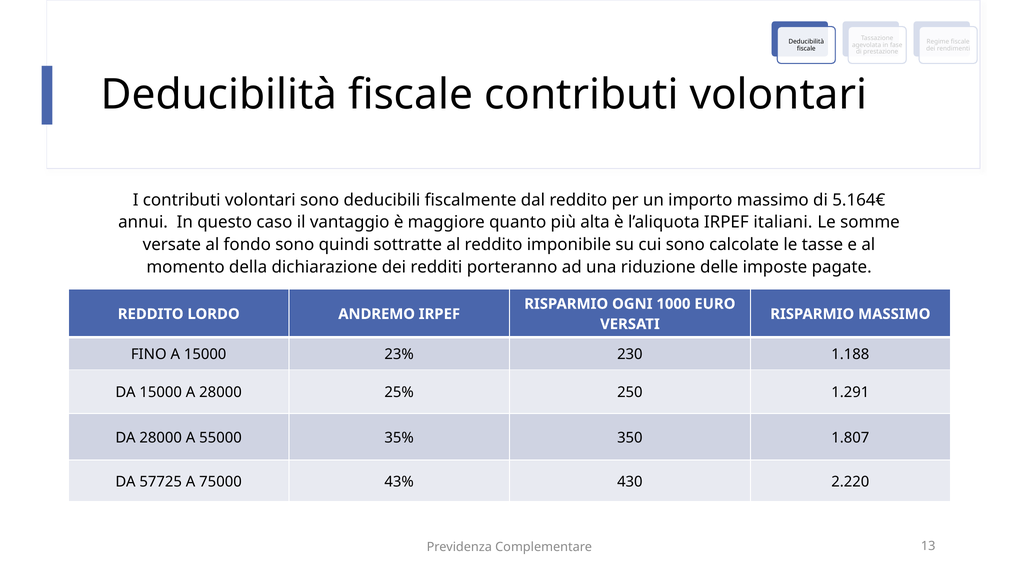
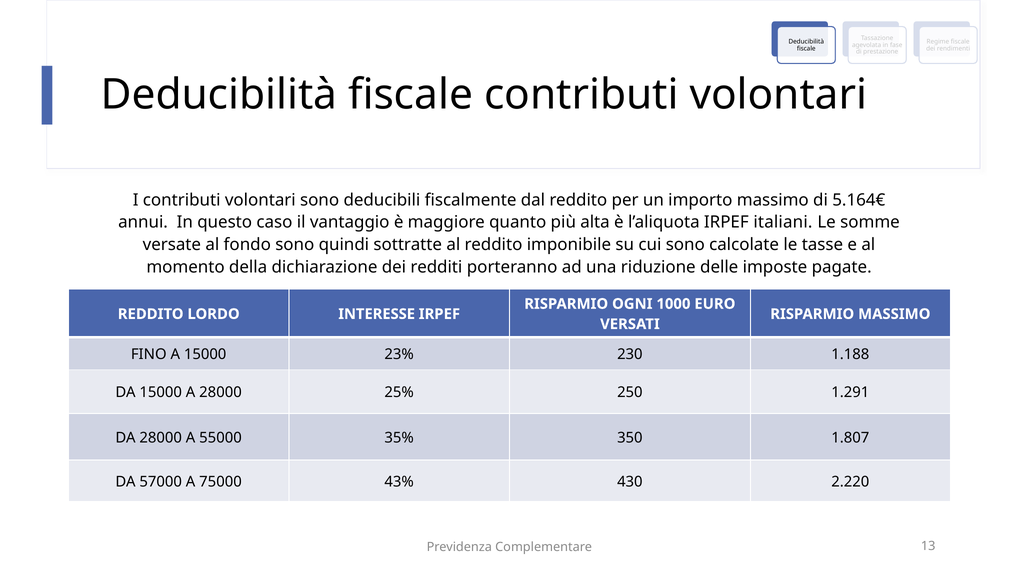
ANDREMO: ANDREMO -> INTERESSE
57725: 57725 -> 57000
